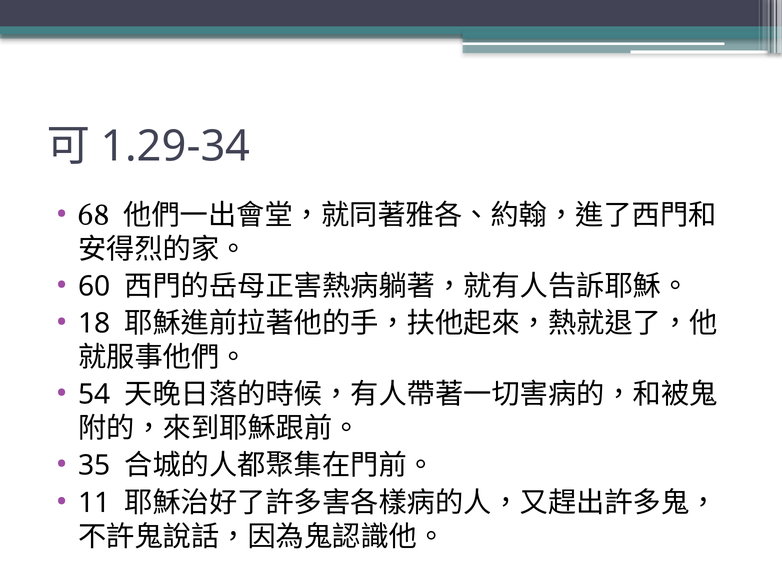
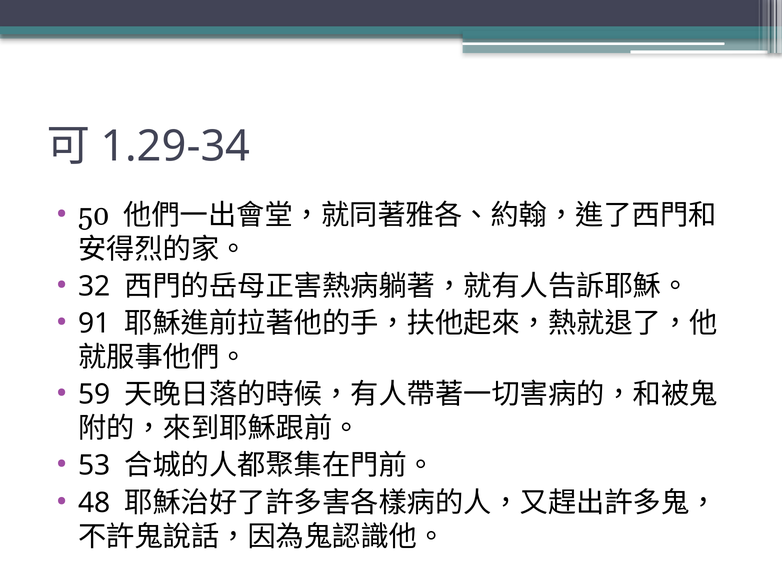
68: 68 -> 50
60: 60 -> 32
18: 18 -> 91
54: 54 -> 59
35: 35 -> 53
11: 11 -> 48
